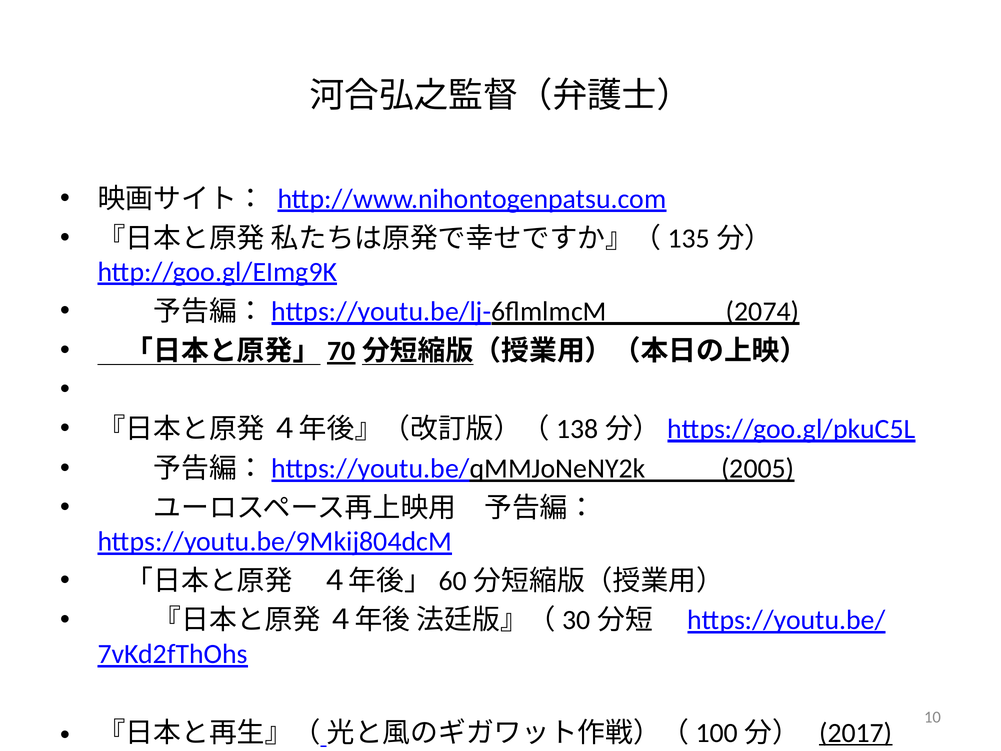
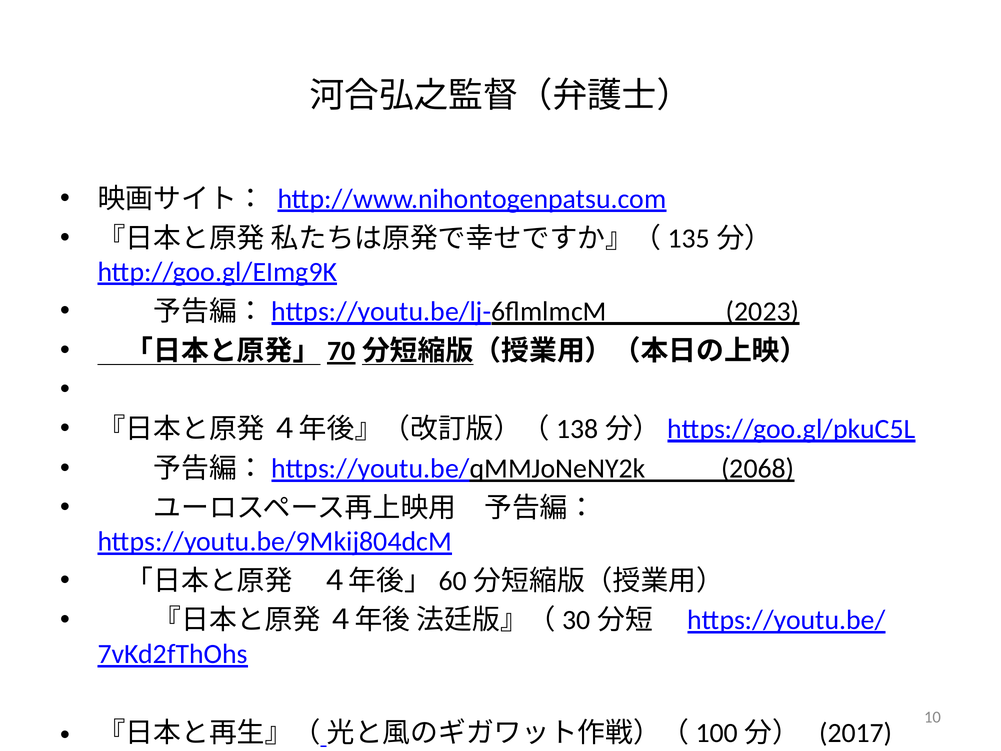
2074: 2074 -> 2023
2005: 2005 -> 2068
2017 underline: present -> none
